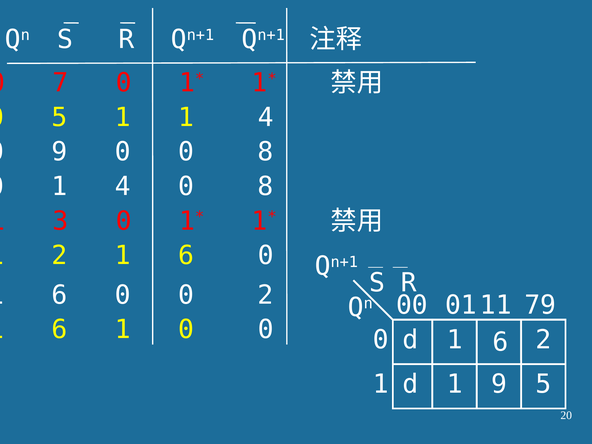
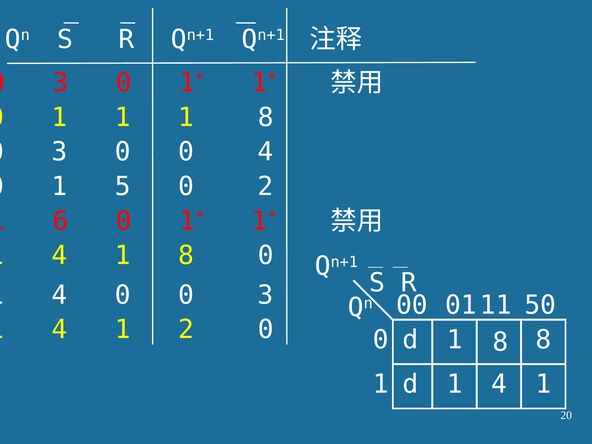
7 at (60, 83): 7 -> 3
5 at (60, 117): 5 -> 1
4 at (266, 117): 4 -> 8
9 at (59, 152): 9 -> 3
0 0 8: 8 -> 4
4 at (123, 186): 4 -> 5
8 at (265, 186): 8 -> 2
3: 3 -> 6
2 at (60, 256): 2 -> 4
6 at (186, 256): 6 -> 8
6 at (59, 295): 6 -> 4
0 0 2: 2 -> 3
79: 79 -> 50
6 at (60, 330): 6 -> 4
1 0: 0 -> 2
d 6: 6 -> 8
2 at (544, 340): 2 -> 8
d 9: 9 -> 4
5 at (544, 384): 5 -> 1
